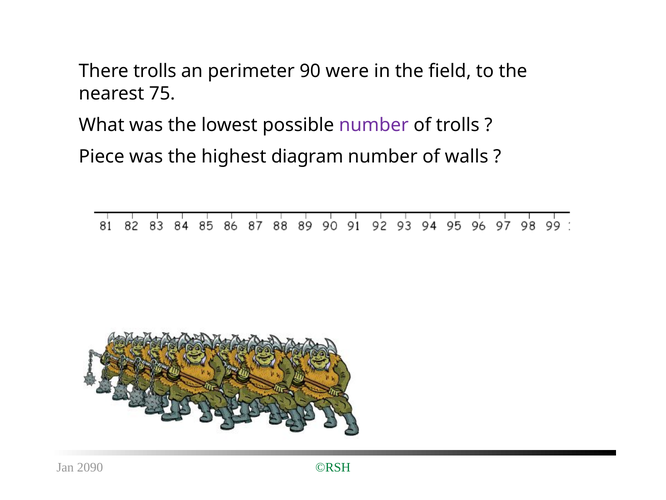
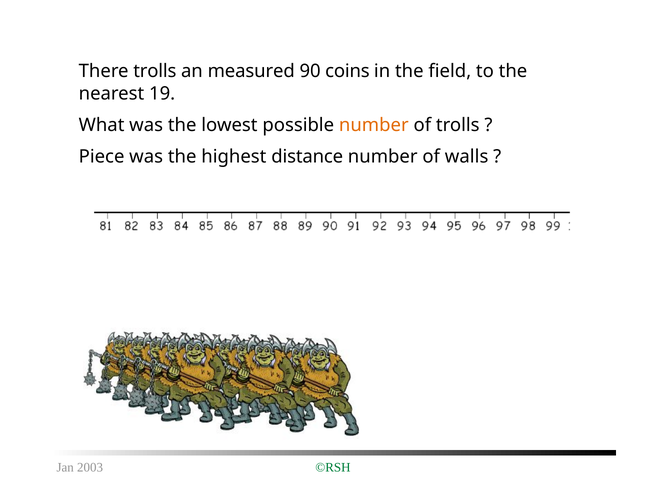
perimeter: perimeter -> measured
were: were -> coins
75: 75 -> 19
number at (374, 125) colour: purple -> orange
diagram: diagram -> distance
2090: 2090 -> 2003
